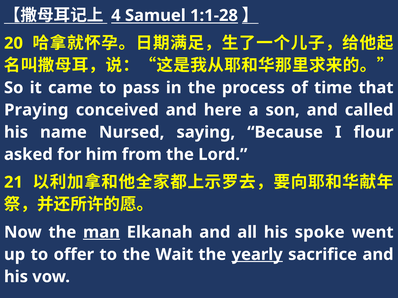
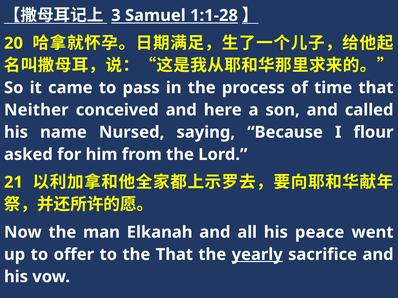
4: 4 -> 3
Praying: Praying -> Neither
man underline: present -> none
spoke: spoke -> peace
the Wait: Wait -> That
